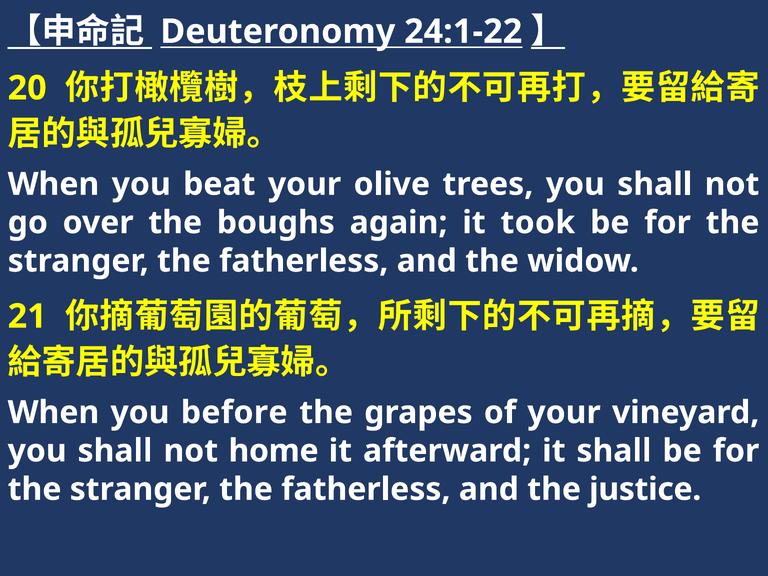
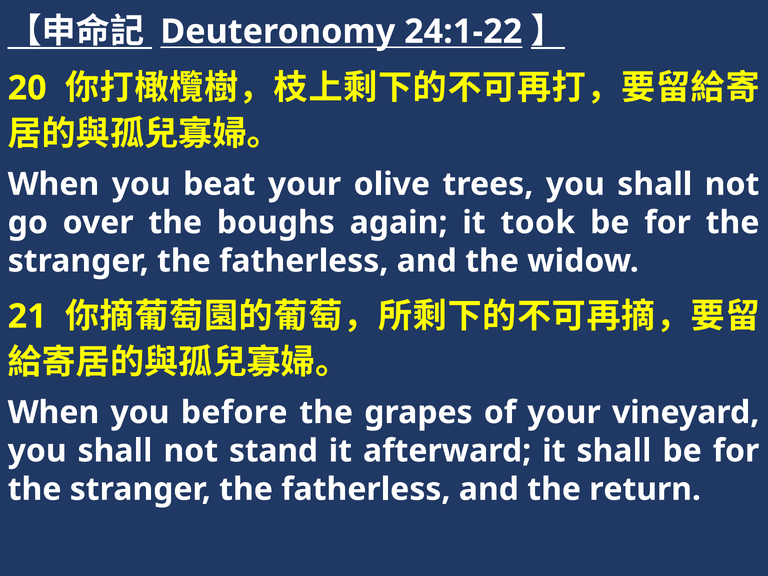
home: home -> stand
justice: justice -> return
